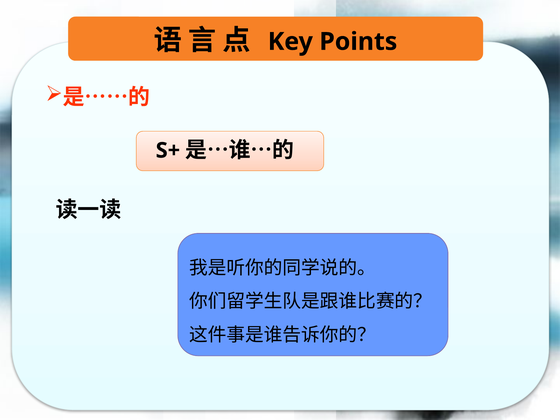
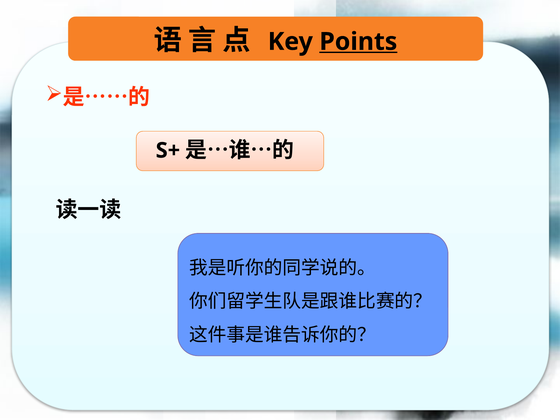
Points underline: none -> present
